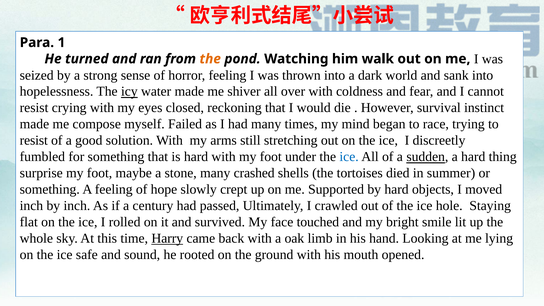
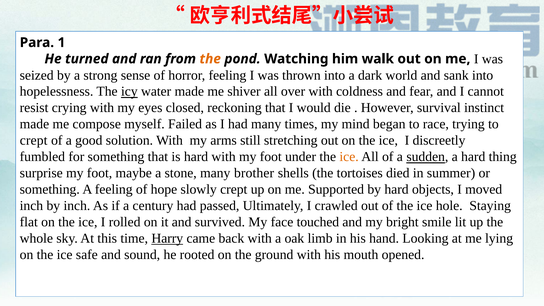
resist at (34, 140): resist -> crept
ice at (349, 157) colour: blue -> orange
crashed: crashed -> brother
